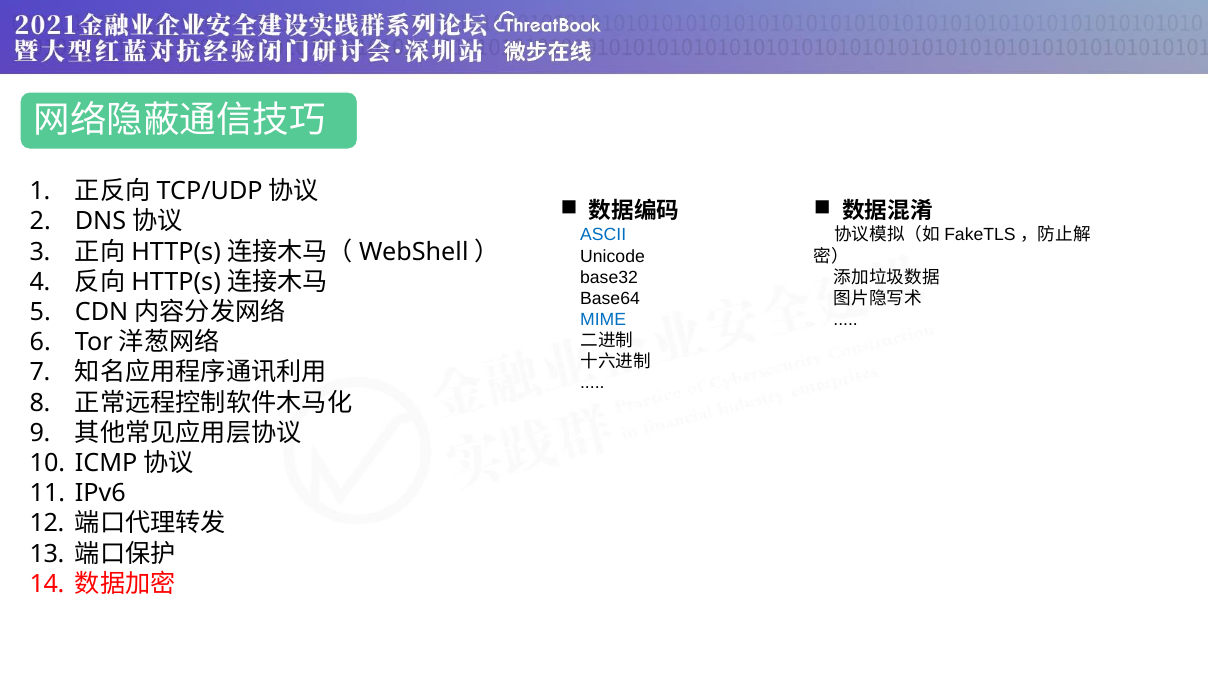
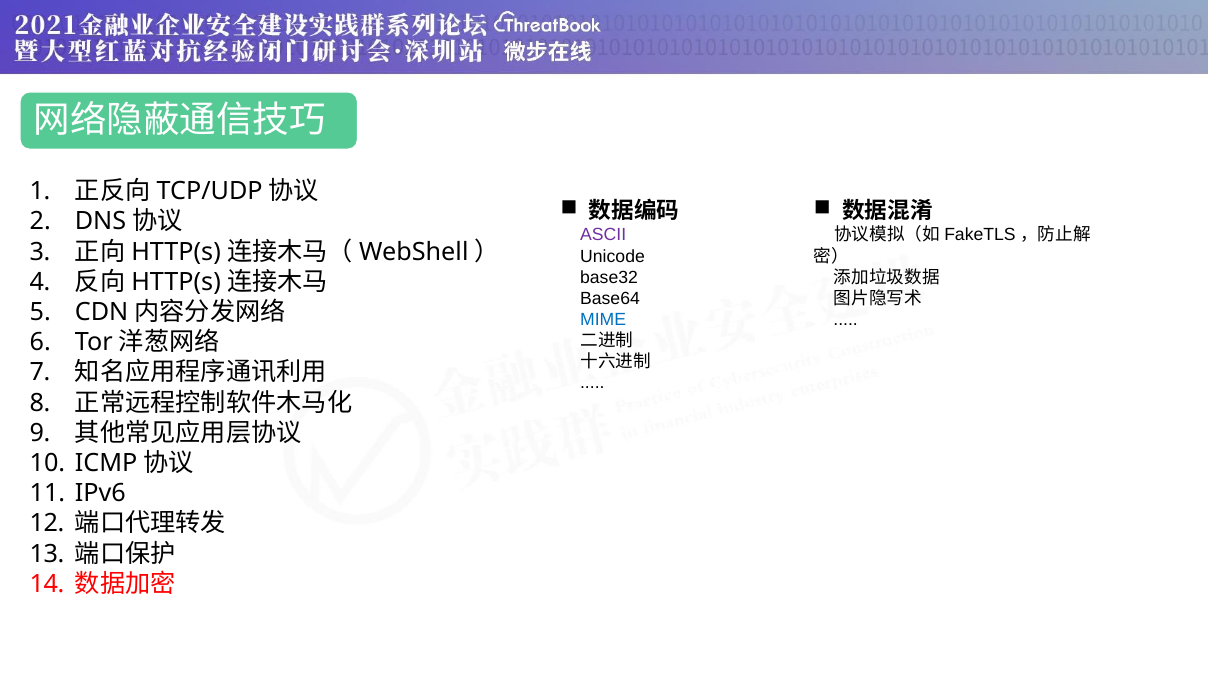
ASCII colour: blue -> purple
